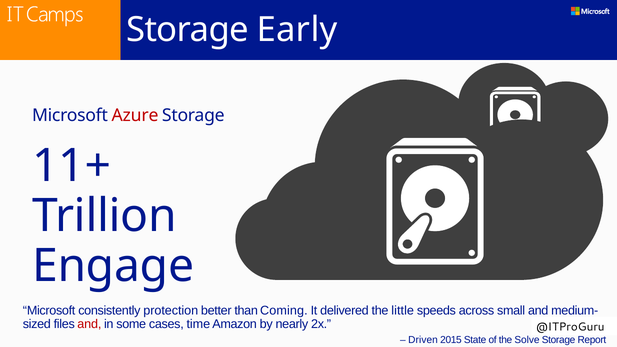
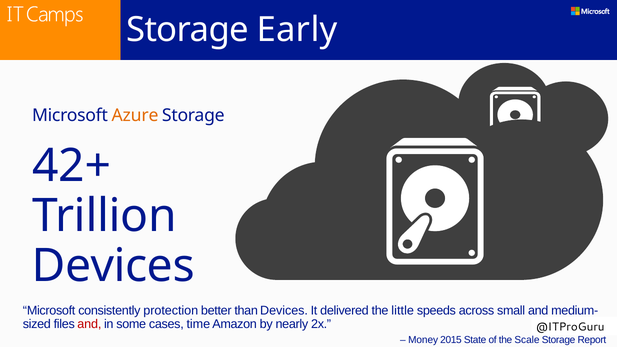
Azure colour: red -> orange
11+: 11+ -> 42+
Engage at (113, 266): Engage -> Devices
than Coming: Coming -> Devices
Driven: Driven -> Money
Solve: Solve -> Scale
